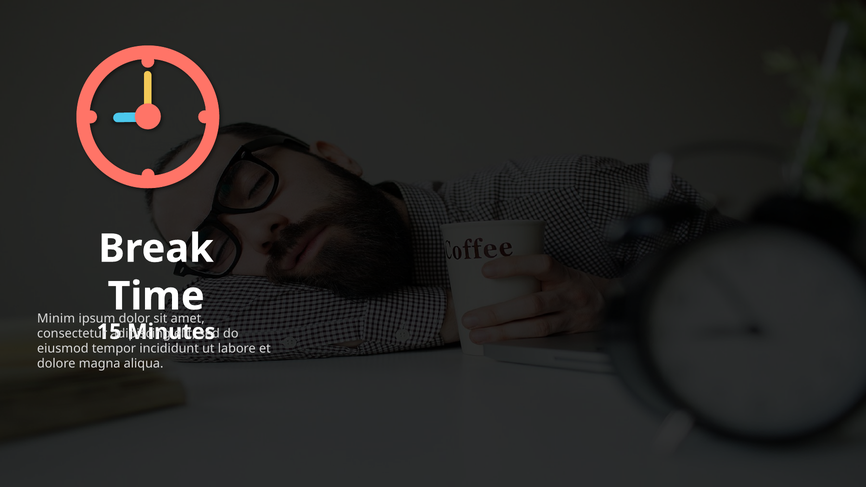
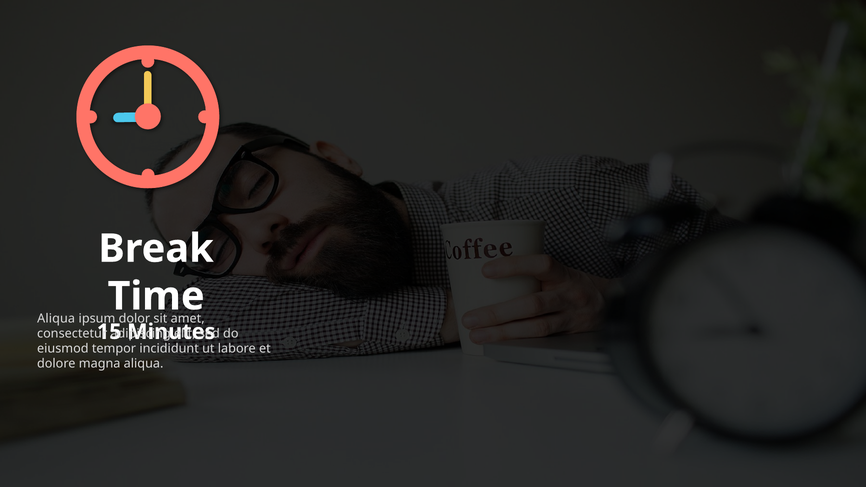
Minim at (56, 318): Minim -> Aliqua
